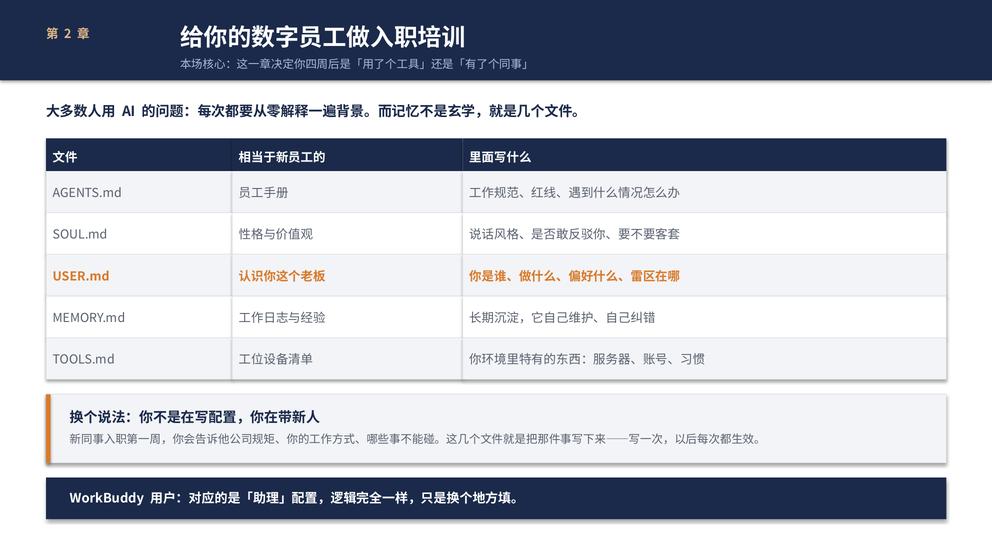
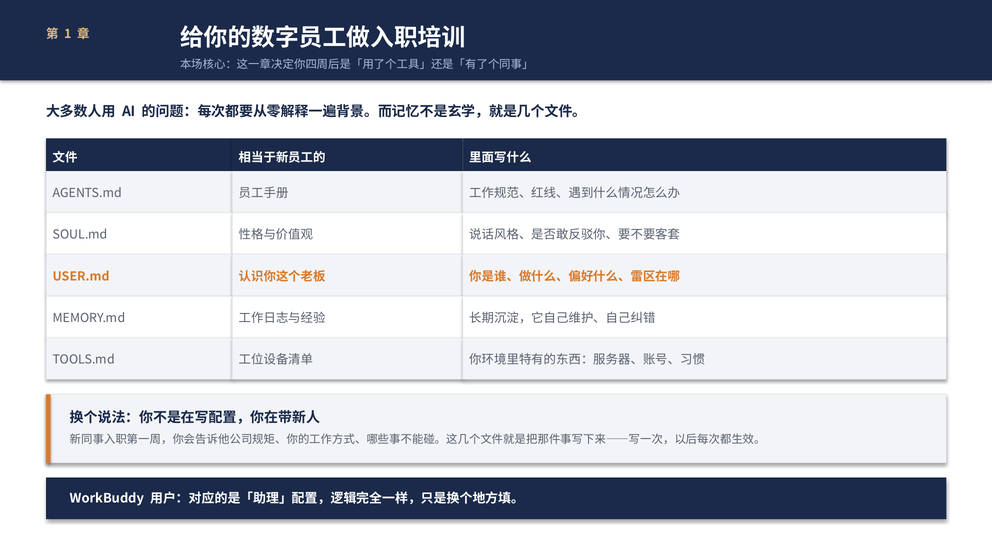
2: 2 -> 1
